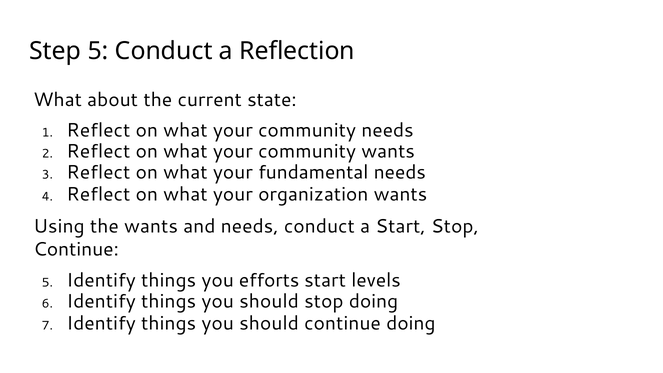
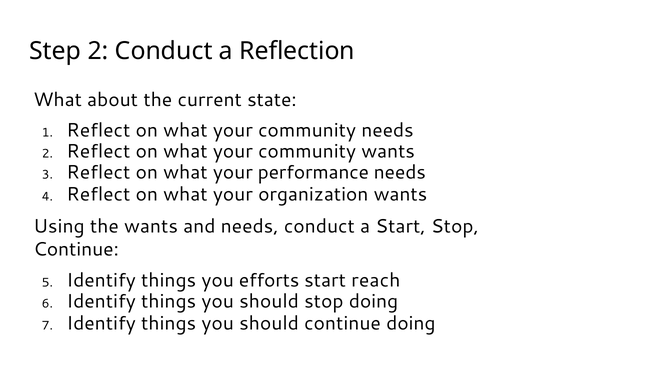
Step 5: 5 -> 2
fundamental: fundamental -> performance
levels: levels -> reach
